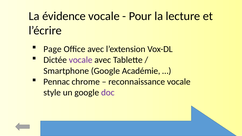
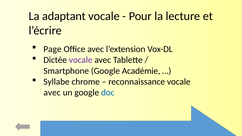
évidence: évidence -> adaptant
Pennac: Pennac -> Syllabe
style at (52, 93): style -> avec
doc colour: purple -> blue
